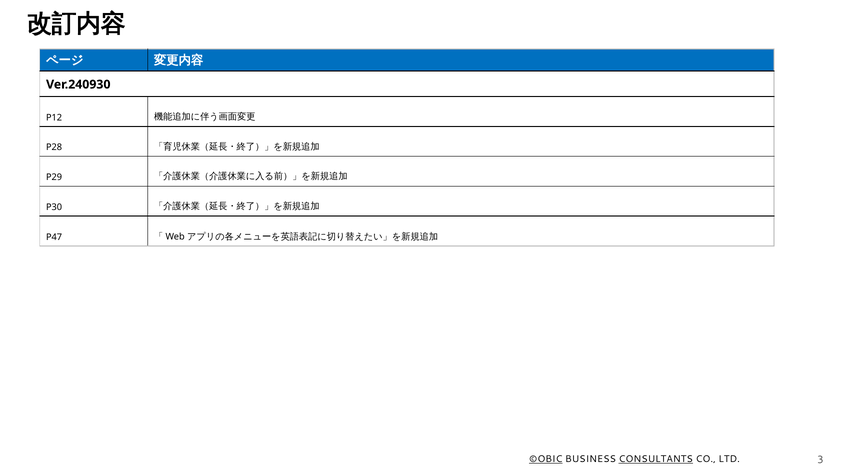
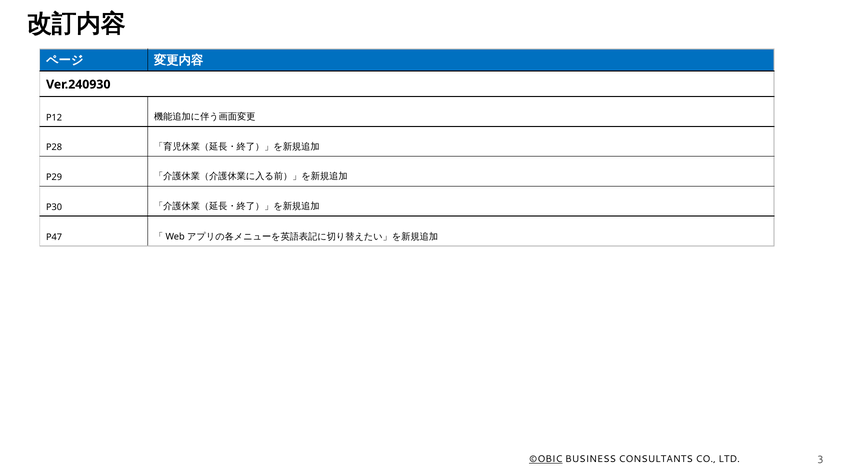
CONSULTANTS underline: present -> none
